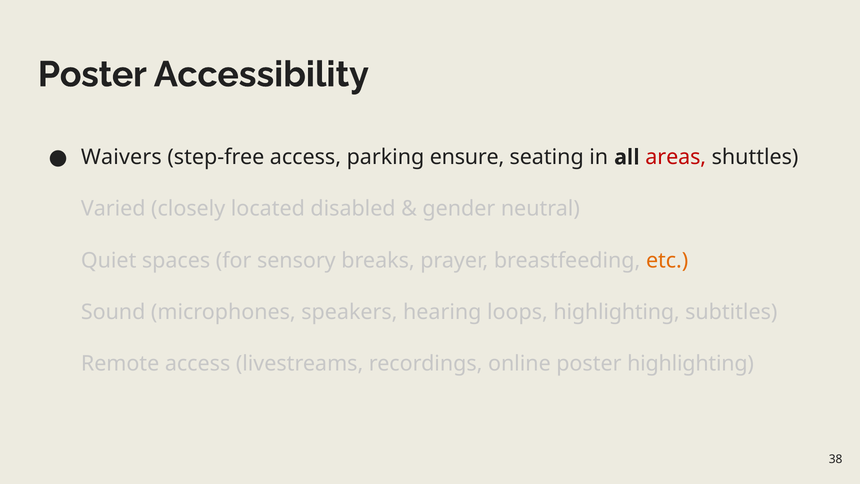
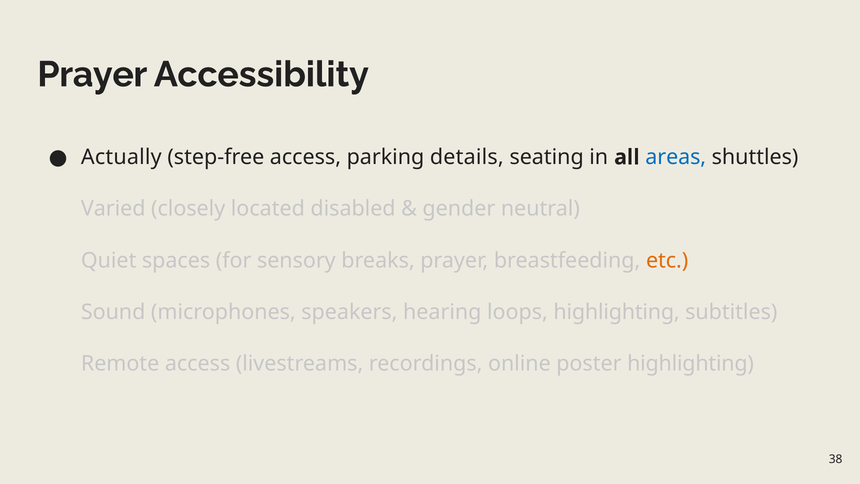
Poster at (92, 74): Poster -> Prayer
Waivers: Waivers -> Actually
ensure: ensure -> details
areas colour: red -> blue
